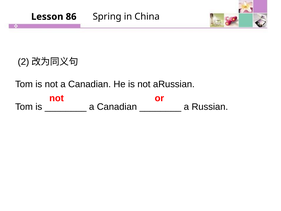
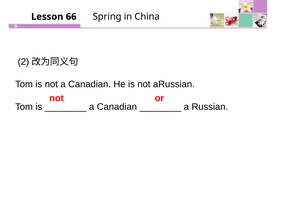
86: 86 -> 66
